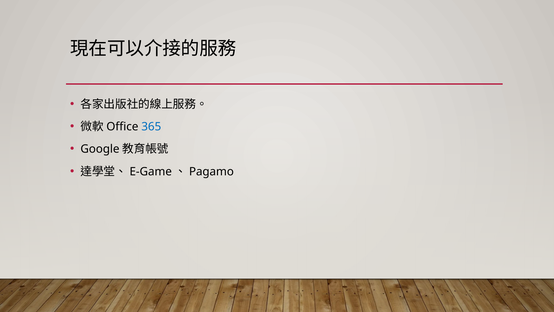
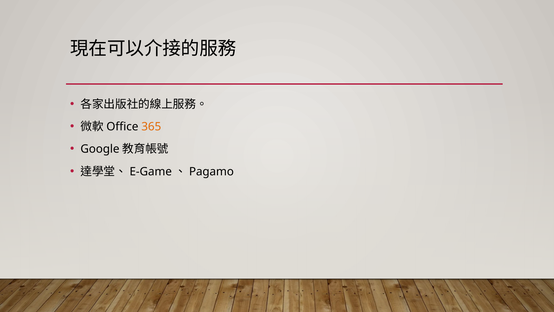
365 colour: blue -> orange
